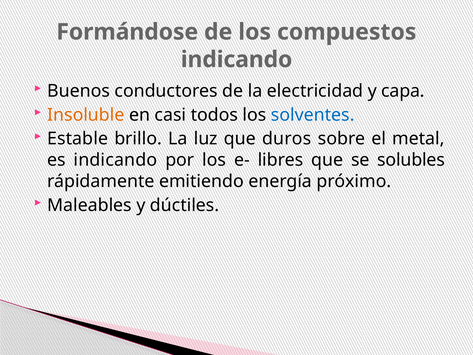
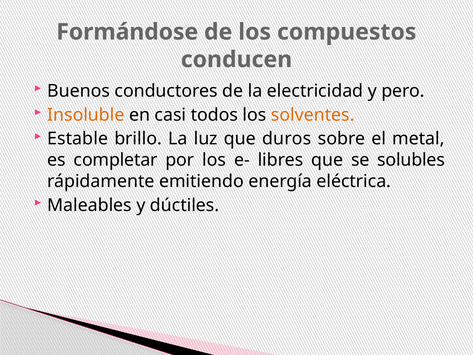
indicando at (237, 60): indicando -> conducen
capa: capa -> pero
solventes colour: blue -> orange
es indicando: indicando -> completar
próximo: próximo -> eléctrica
